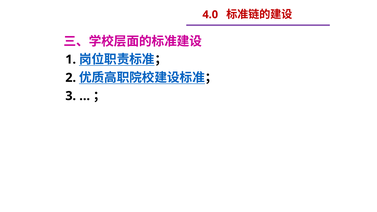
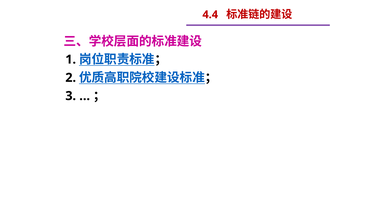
4.0: 4.0 -> 4.4
